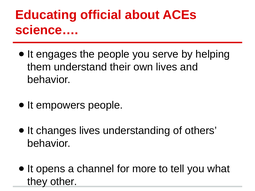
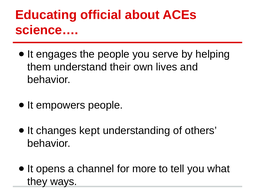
changes lives: lives -> kept
other: other -> ways
